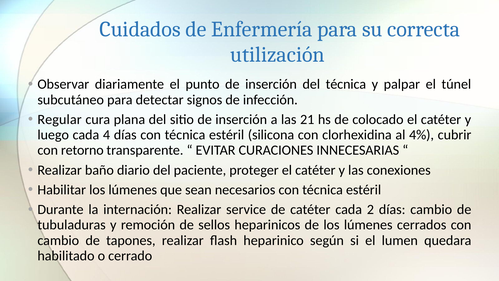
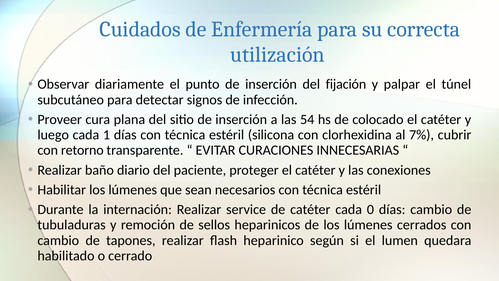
del técnica: técnica -> fijación
Regular: Regular -> Proveer
21: 21 -> 54
4: 4 -> 1
4%: 4% -> 7%
2: 2 -> 0
